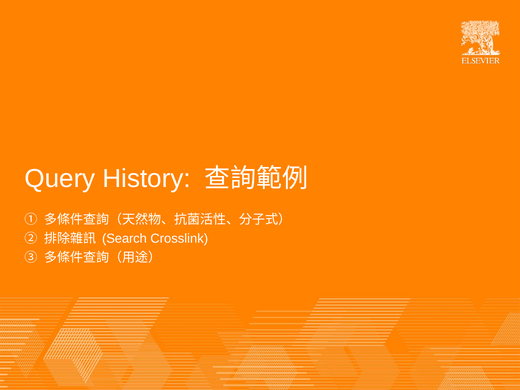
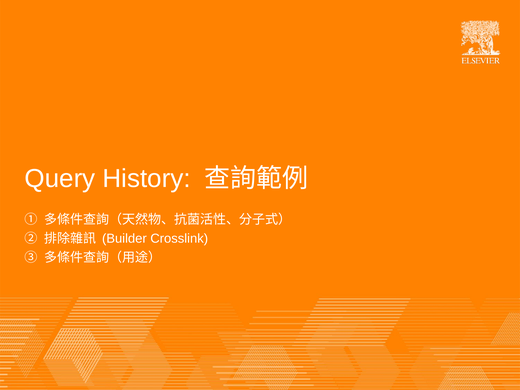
Search: Search -> Builder
